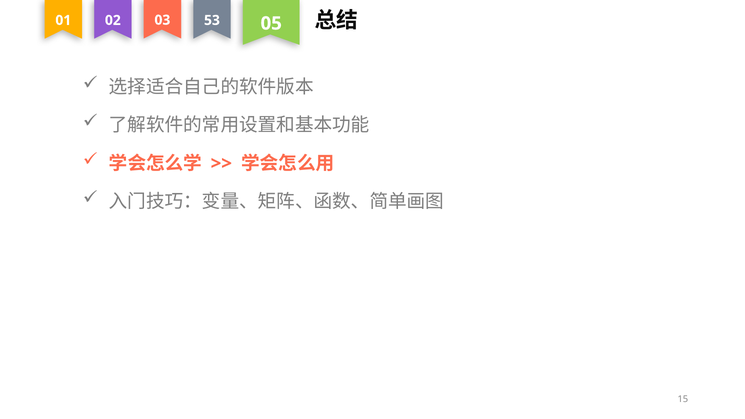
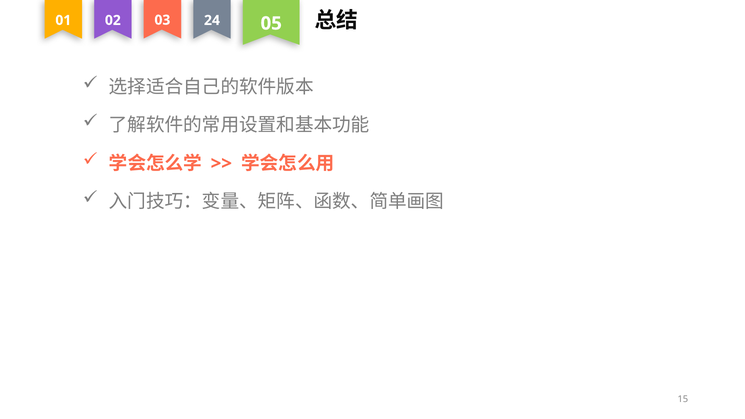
53: 53 -> 24
